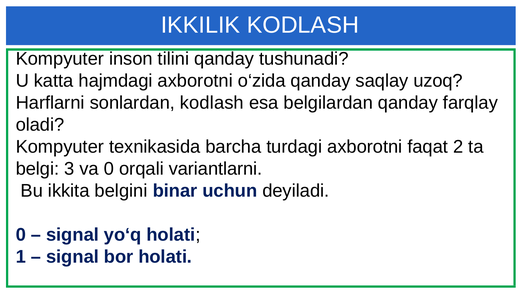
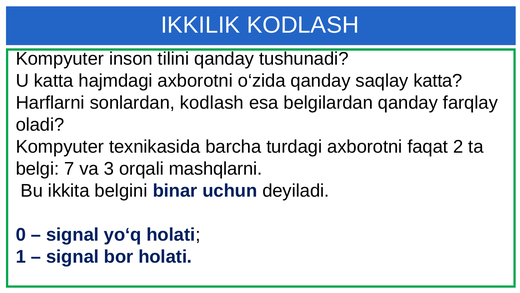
saqlay uzoq: uzoq -> katta
3: 3 -> 7
va 0: 0 -> 3
variantlarni: variantlarni -> mashqlarni
